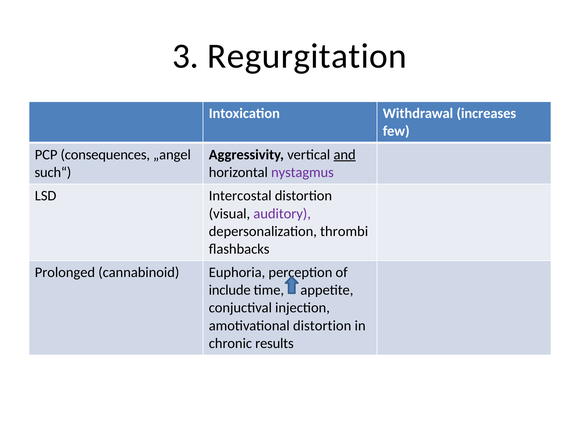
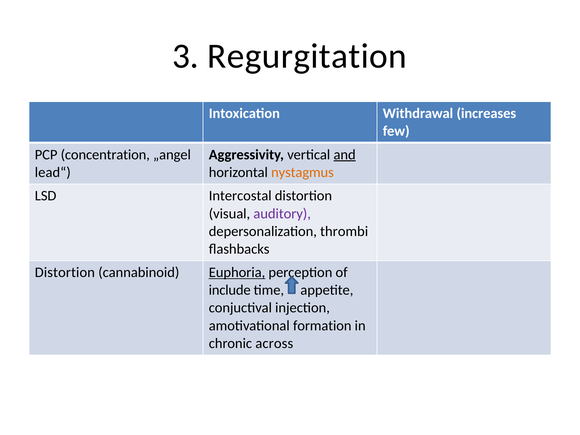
consequences: consequences -> concentration
such“: such“ -> lead“
nystagmus colour: purple -> orange
Prolonged at (65, 272): Prolonged -> Distortion
Euphoria underline: none -> present
amotivational distortion: distortion -> formation
results: results -> across
